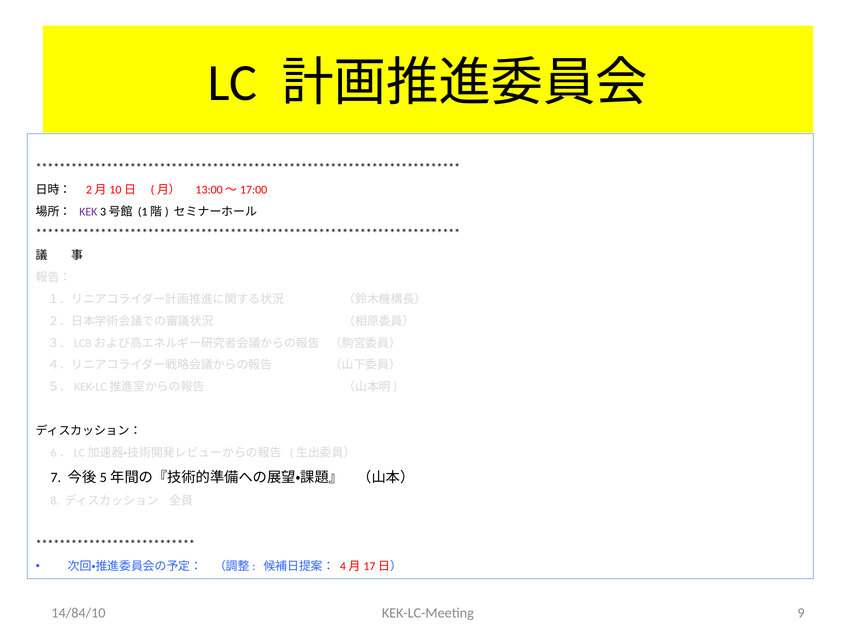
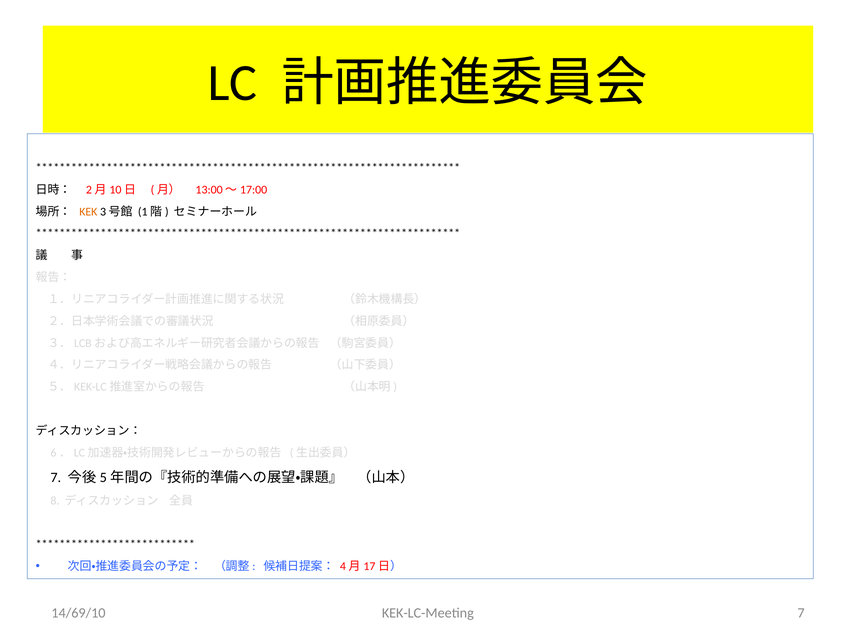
KEK colour: purple -> orange
14/84/10: 14/84/10 -> 14/69/10
KEK-LC-Meeting 9: 9 -> 7
